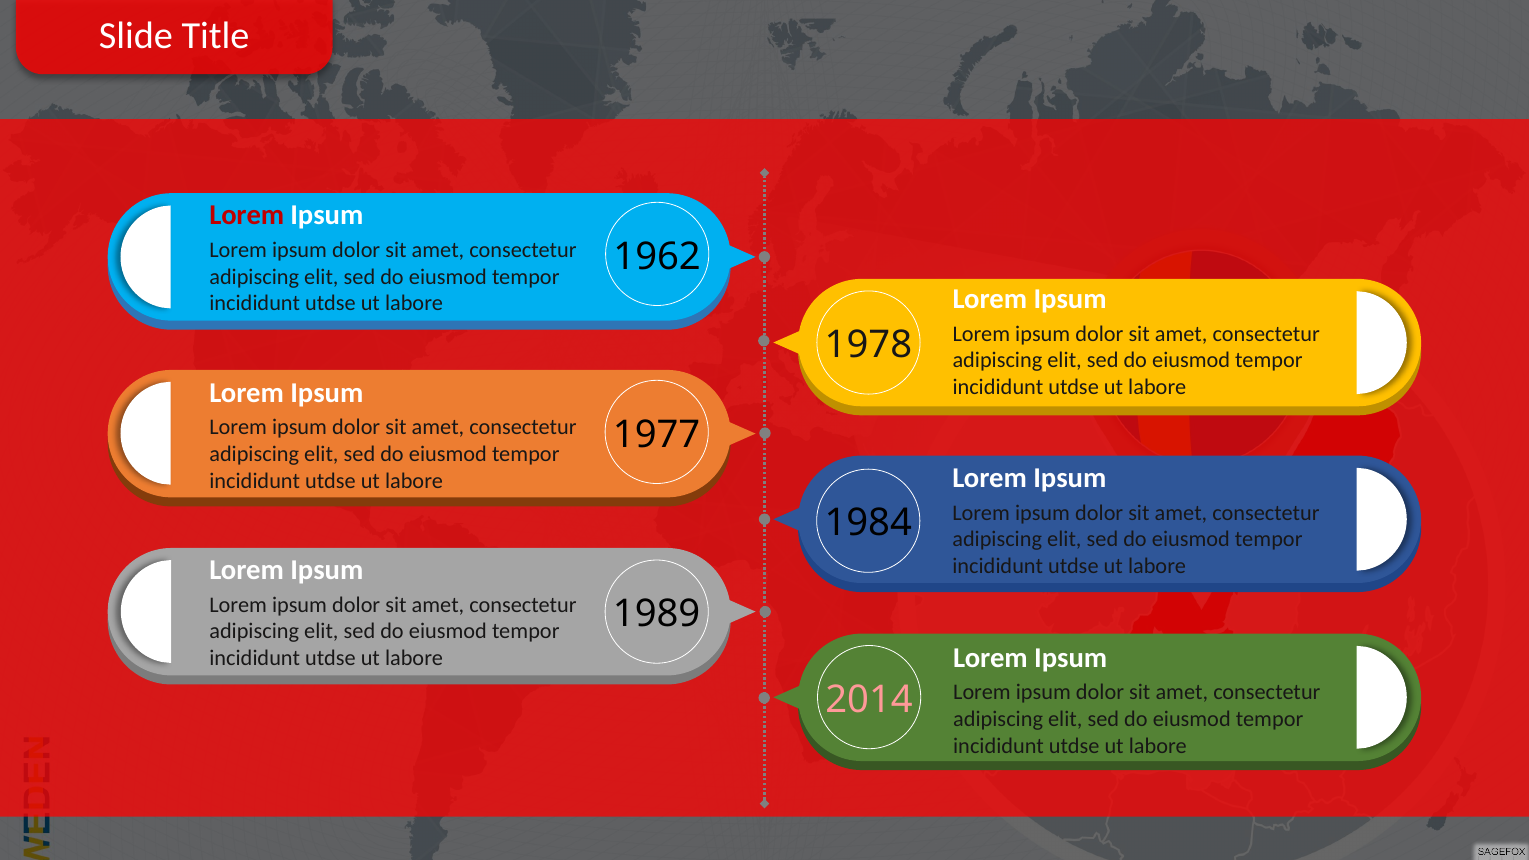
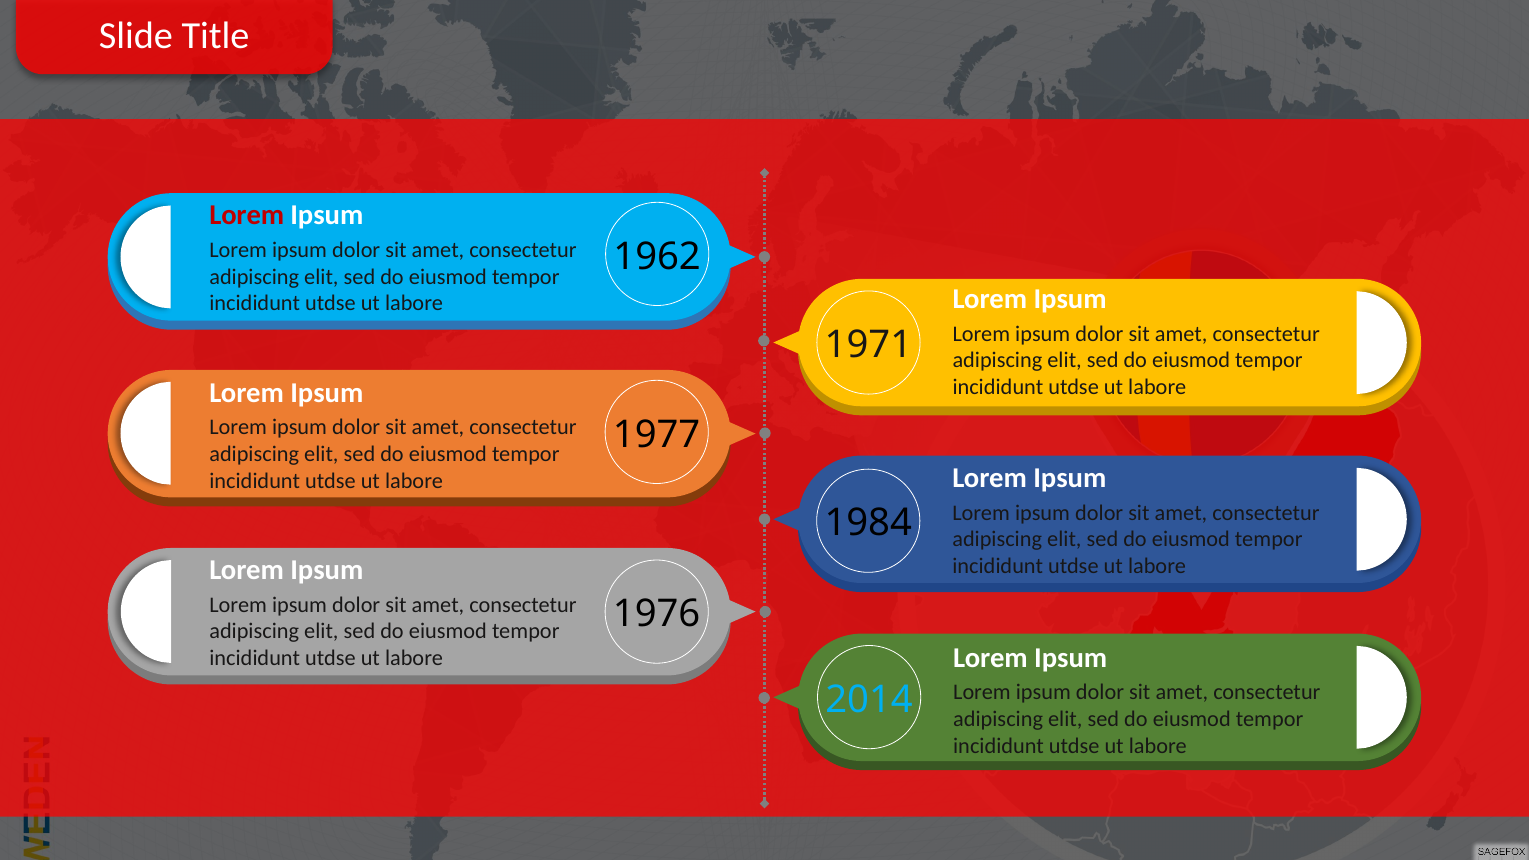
1978: 1978 -> 1971
1989: 1989 -> 1976
2014 colour: pink -> light blue
